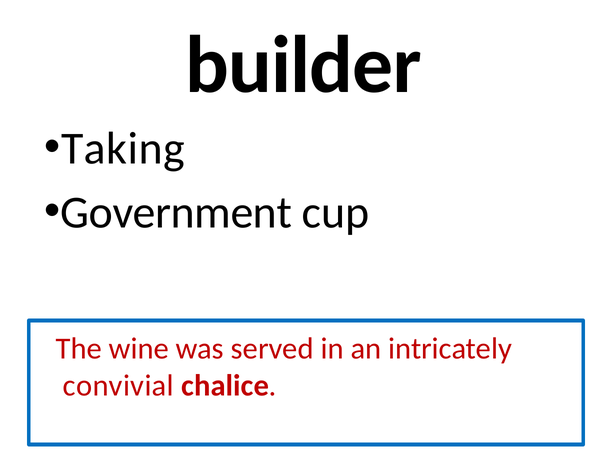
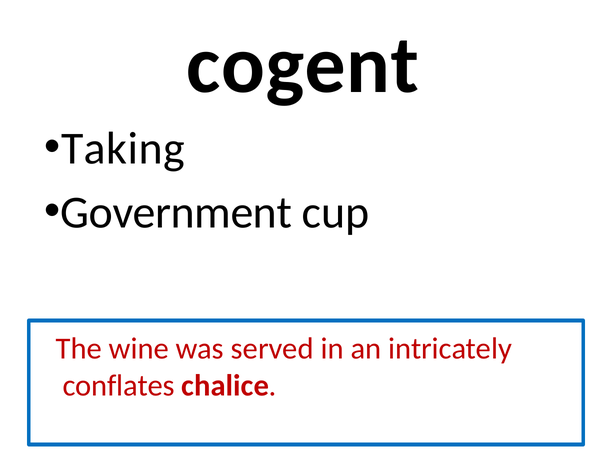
builder: builder -> cogent
convivial: convivial -> conflates
